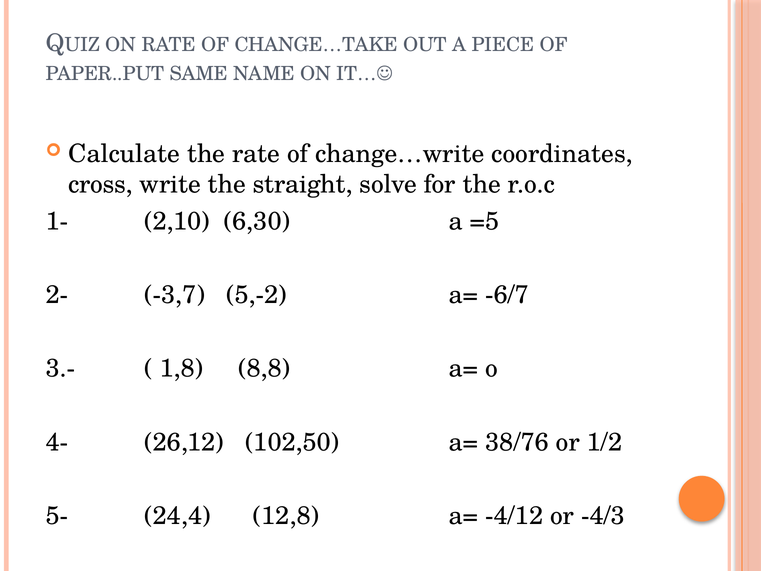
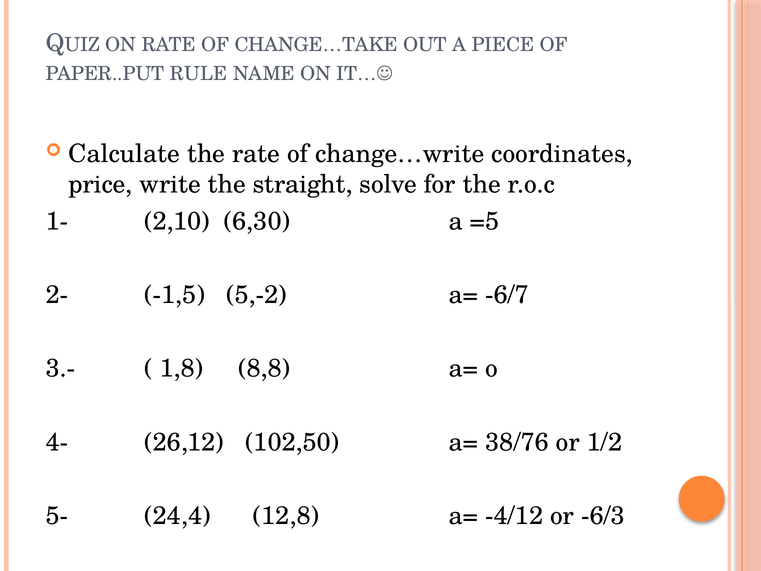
SAME: SAME -> RULE
cross: cross -> price
-3,7: -3,7 -> -1,5
-4/3: -4/3 -> -6/3
